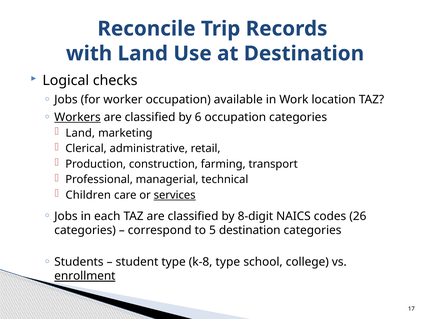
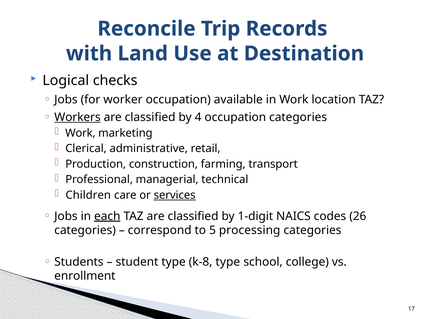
6: 6 -> 4
Land at (80, 133): Land -> Work
each underline: none -> present
8-digit: 8-digit -> 1-digit
5 destination: destination -> processing
enrollment underline: present -> none
